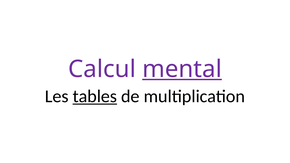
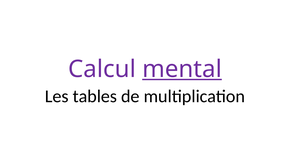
tables underline: present -> none
